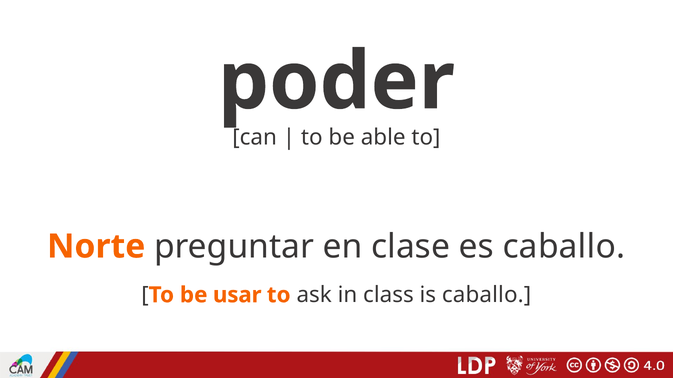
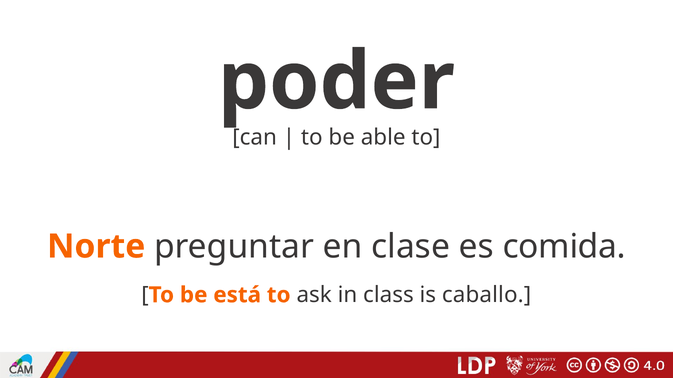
es caballo: caballo -> comida
usar: usar -> está
